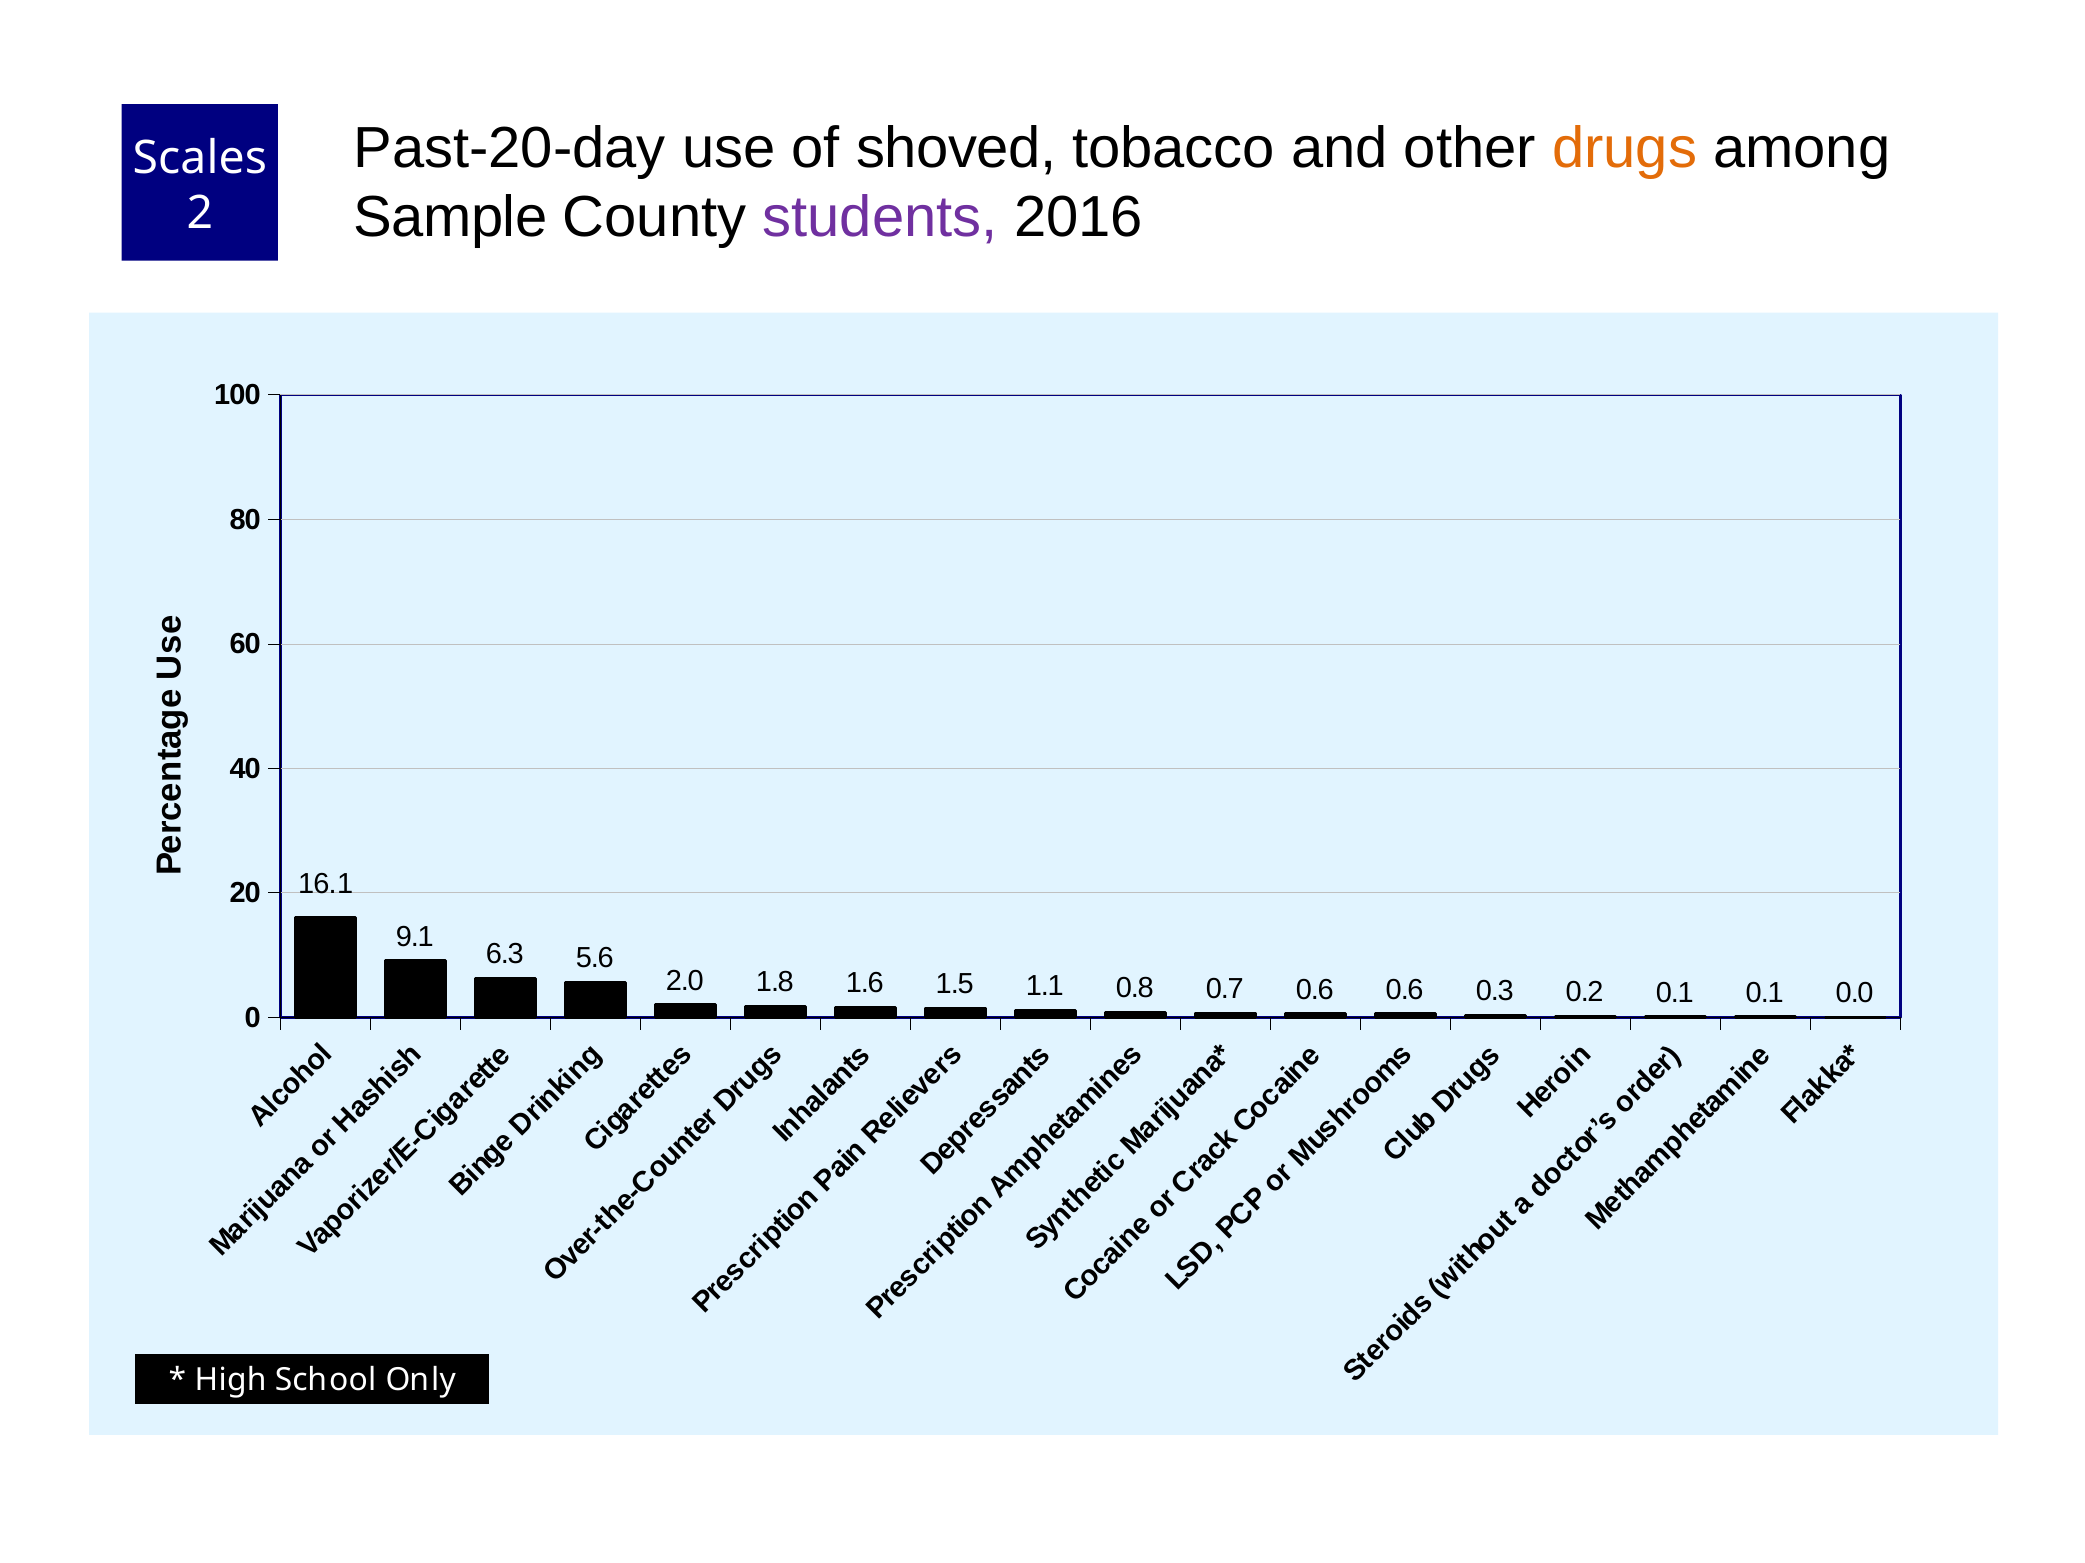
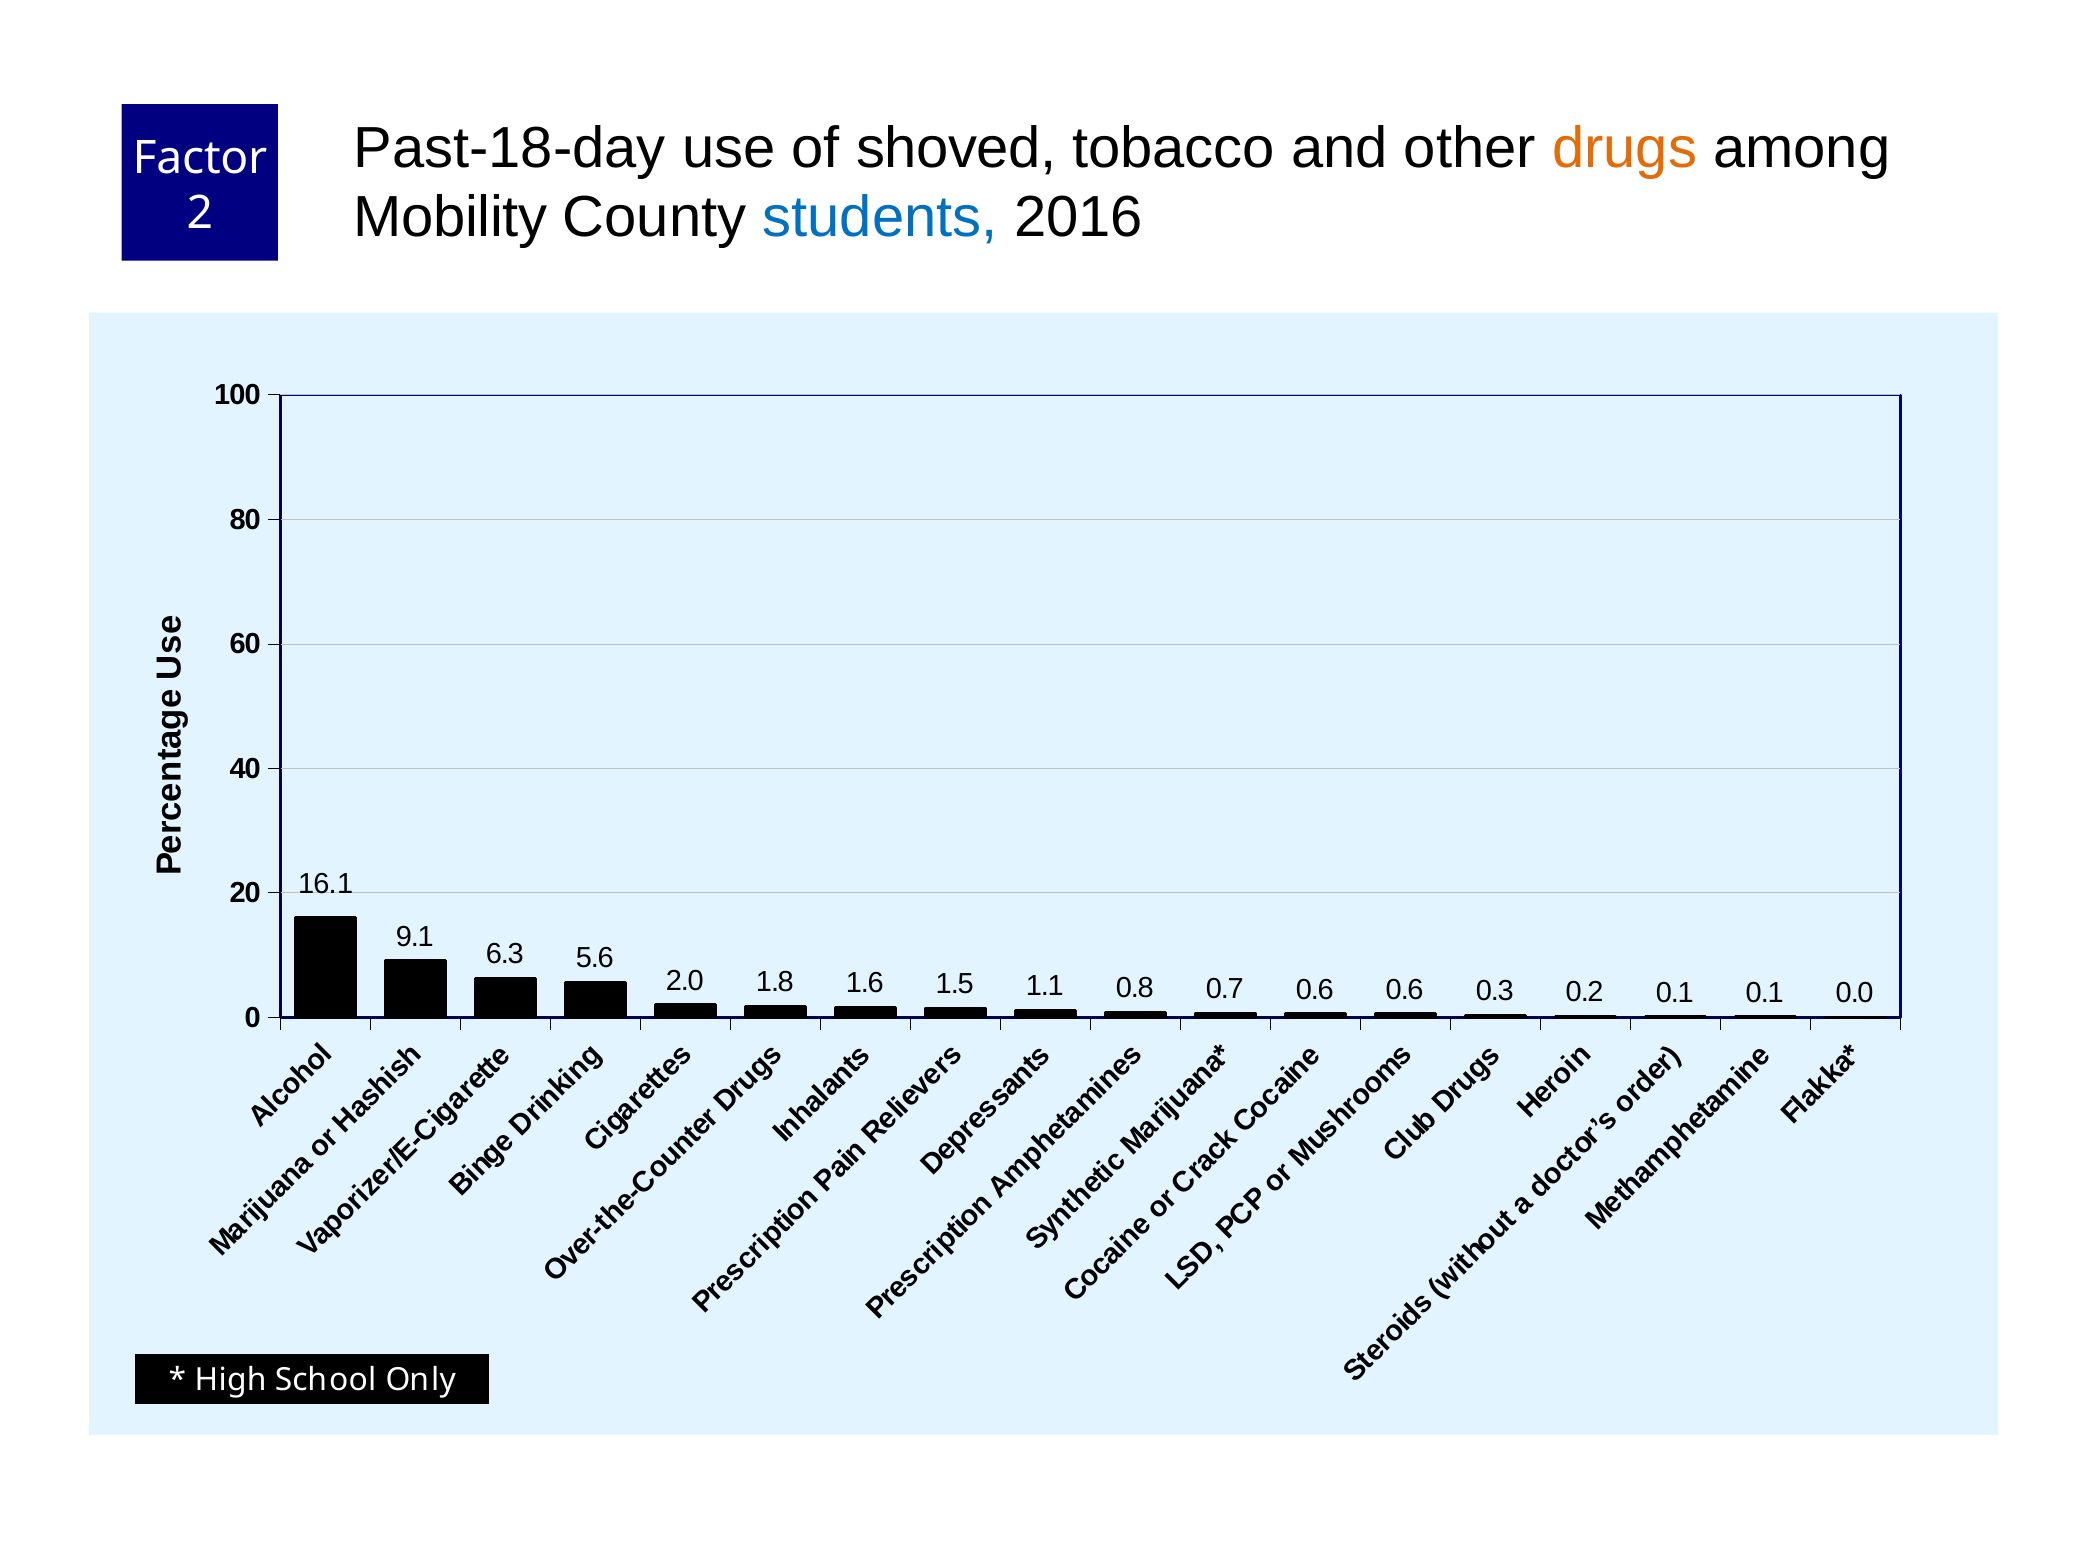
Past-20-day: Past-20-day -> Past-18-day
Scales: Scales -> Factor
Sample: Sample -> Mobility
students colour: purple -> blue
